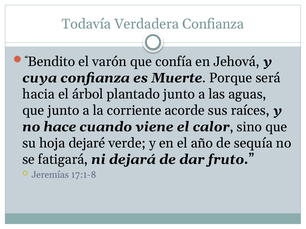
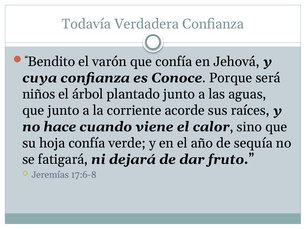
Muerte: Muerte -> Conoce
hacia: hacia -> niños
hoja dejaré: dejaré -> confía
17:1-8: 17:1-8 -> 17:6-8
